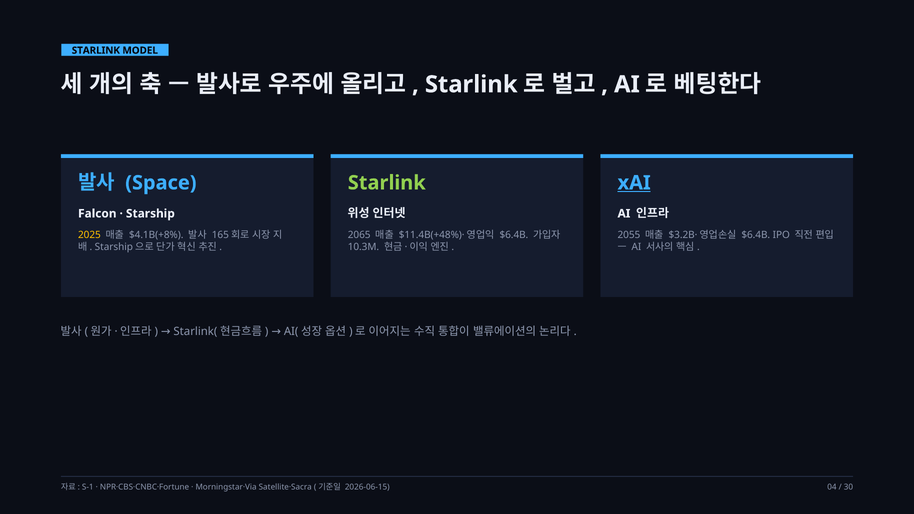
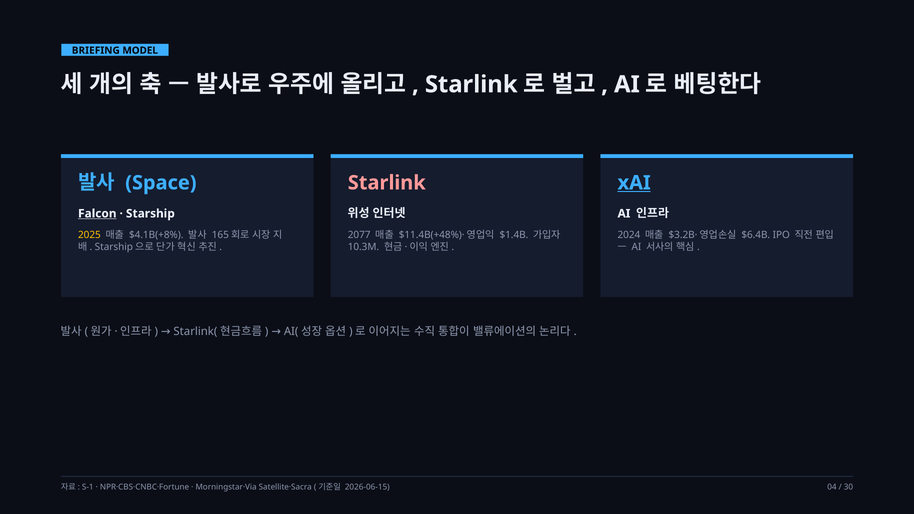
STARLINK at (96, 50): STARLINK -> BRIEFING
Starlink at (387, 183) colour: light green -> pink
Falcon underline: none -> present
2065: 2065 -> 2077
$6.4B at (514, 235): $6.4B -> $1.4B
2055: 2055 -> 2024
